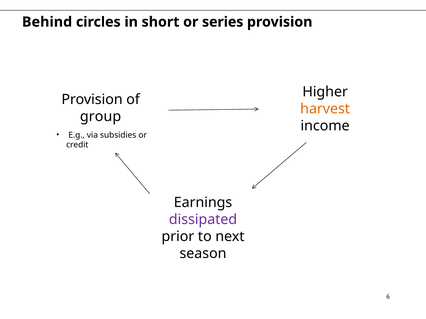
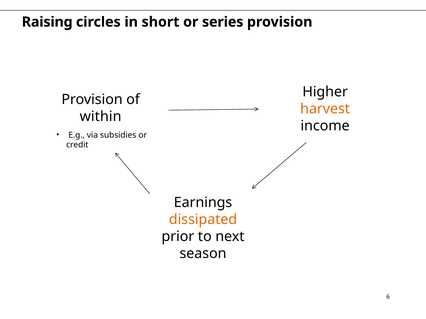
Behind: Behind -> Raising
group: group -> within
dissipated colour: purple -> orange
